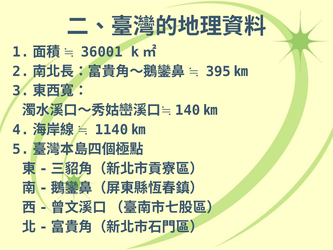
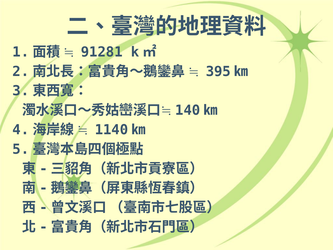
36001: 36001 -> 91281
